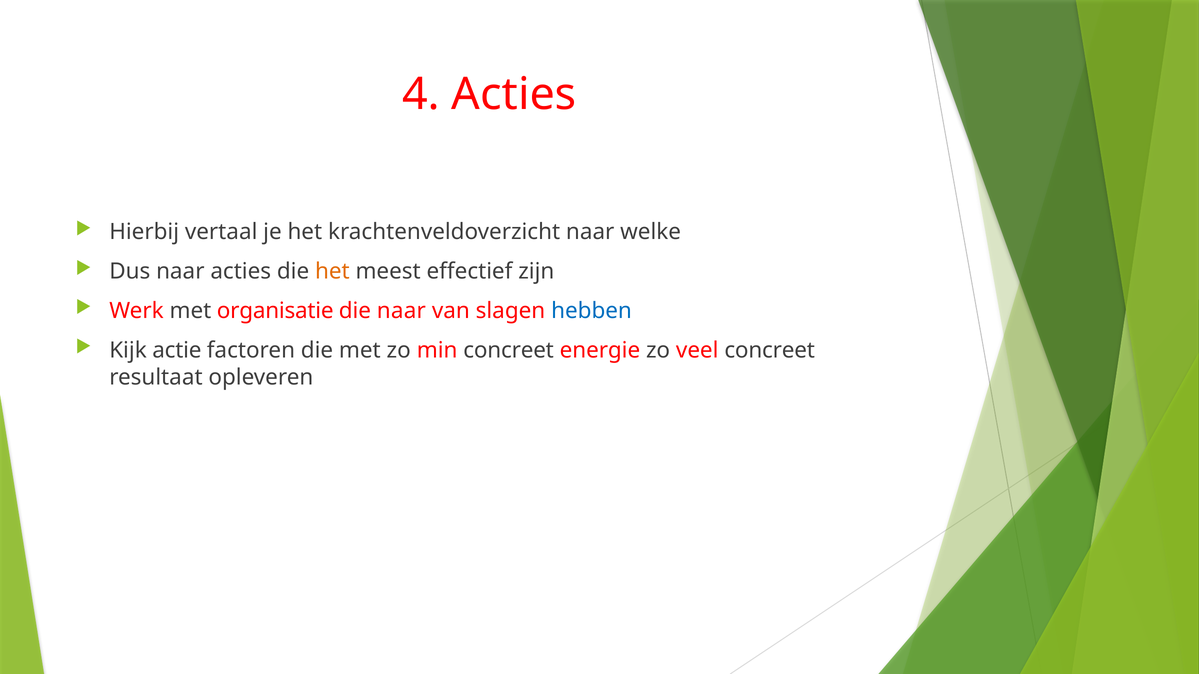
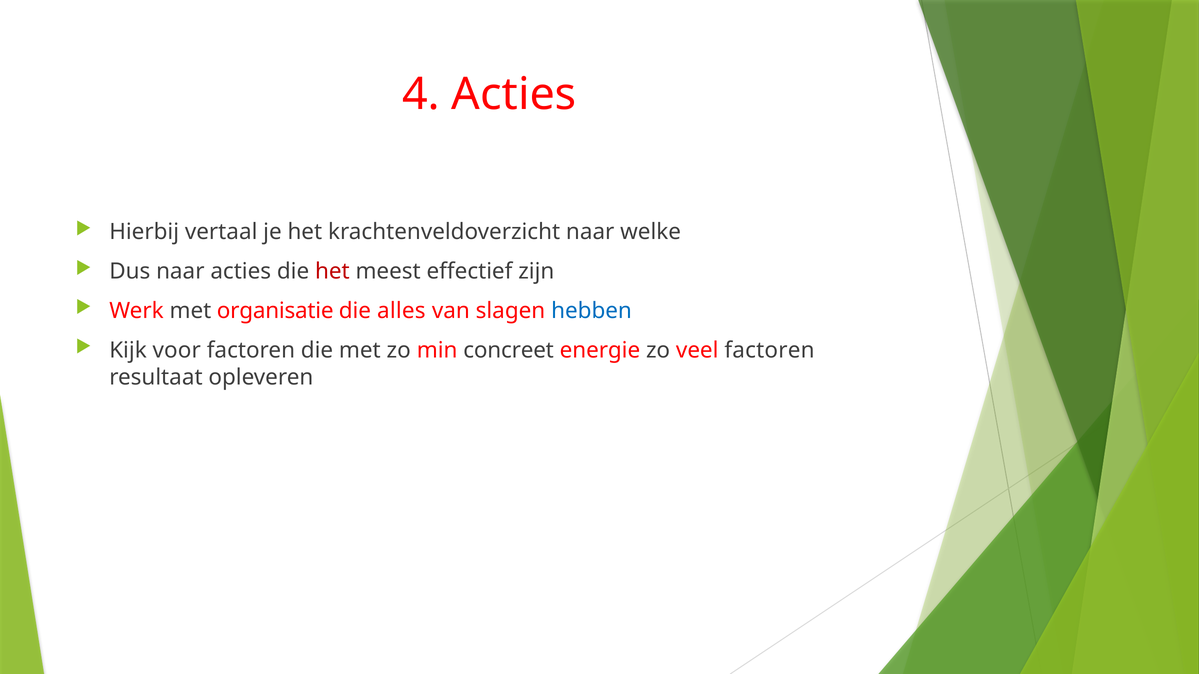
het at (332, 272) colour: orange -> red
die naar: naar -> alles
actie: actie -> voor
veel concreet: concreet -> factoren
